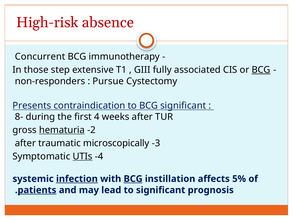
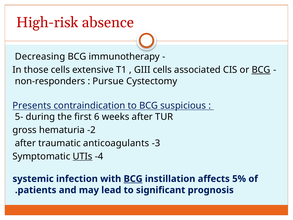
Concurrent: Concurrent -> Decreasing
those step: step -> cells
GIII fully: fully -> cells
BCG significant: significant -> suspicious
8-: 8- -> 5-
first 4: 4 -> 6
hematuria underline: present -> none
microscopically: microscopically -> anticoagulants
infection underline: present -> none
patients underline: present -> none
